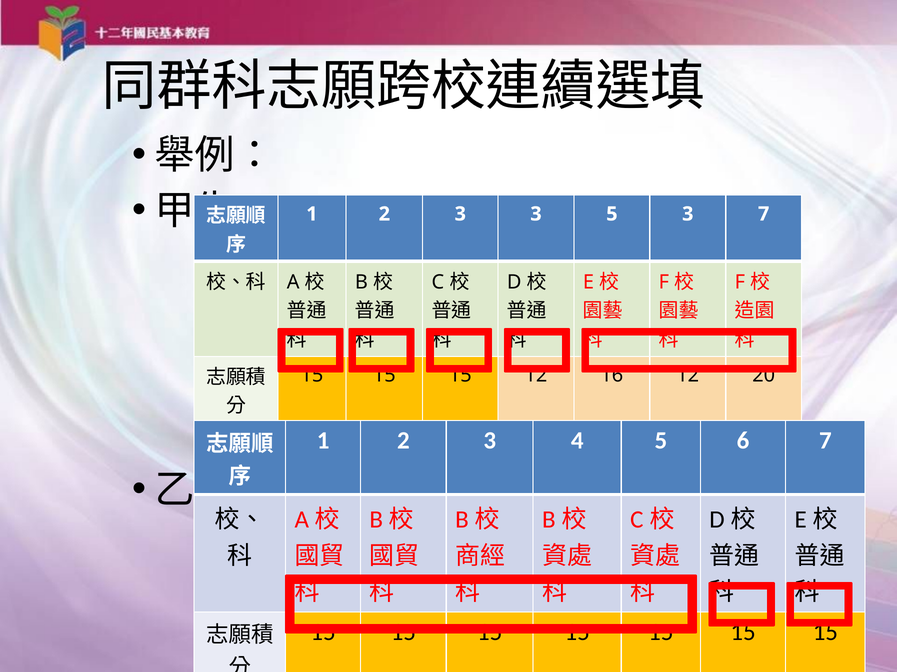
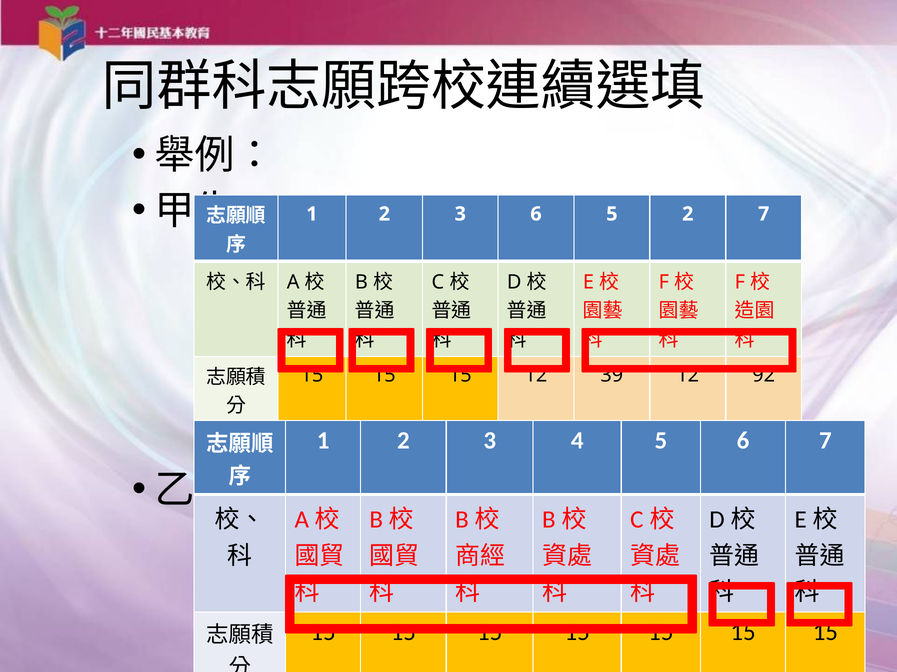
3 3: 3 -> 6
5 3: 3 -> 2
16: 16 -> 39
20: 20 -> 92
